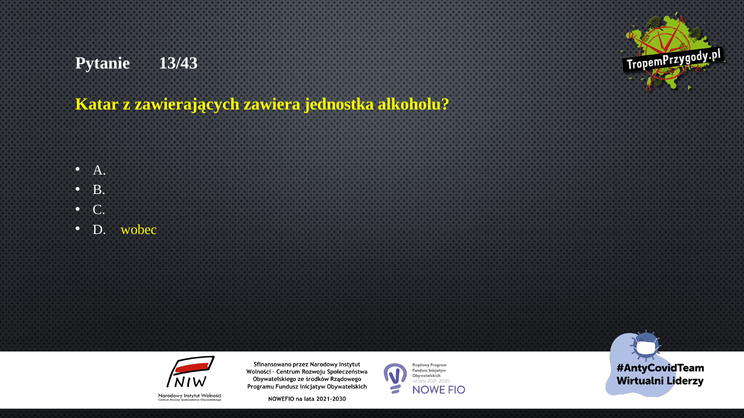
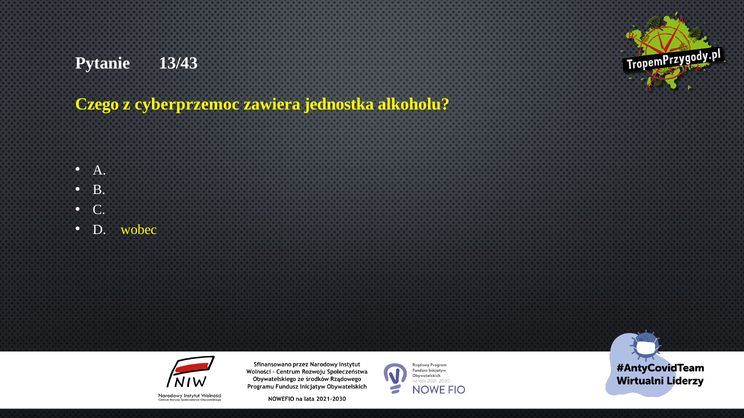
Katar: Katar -> Czego
zawierających: zawierających -> cyberprzemoc
